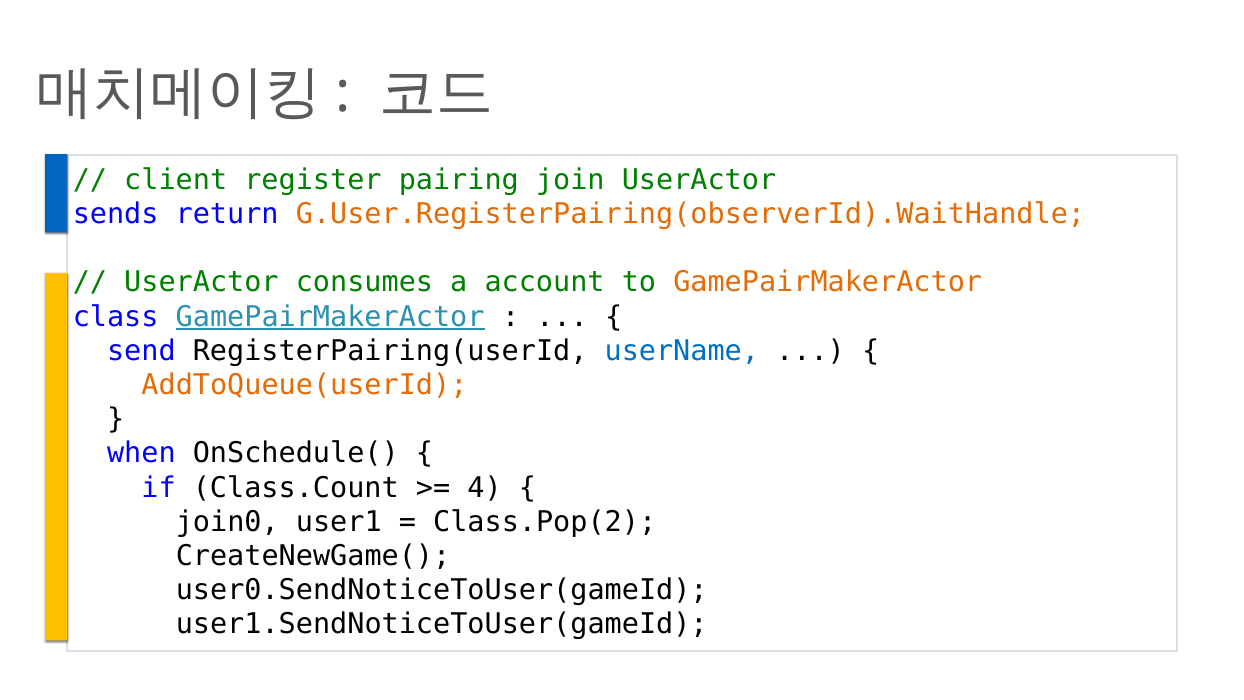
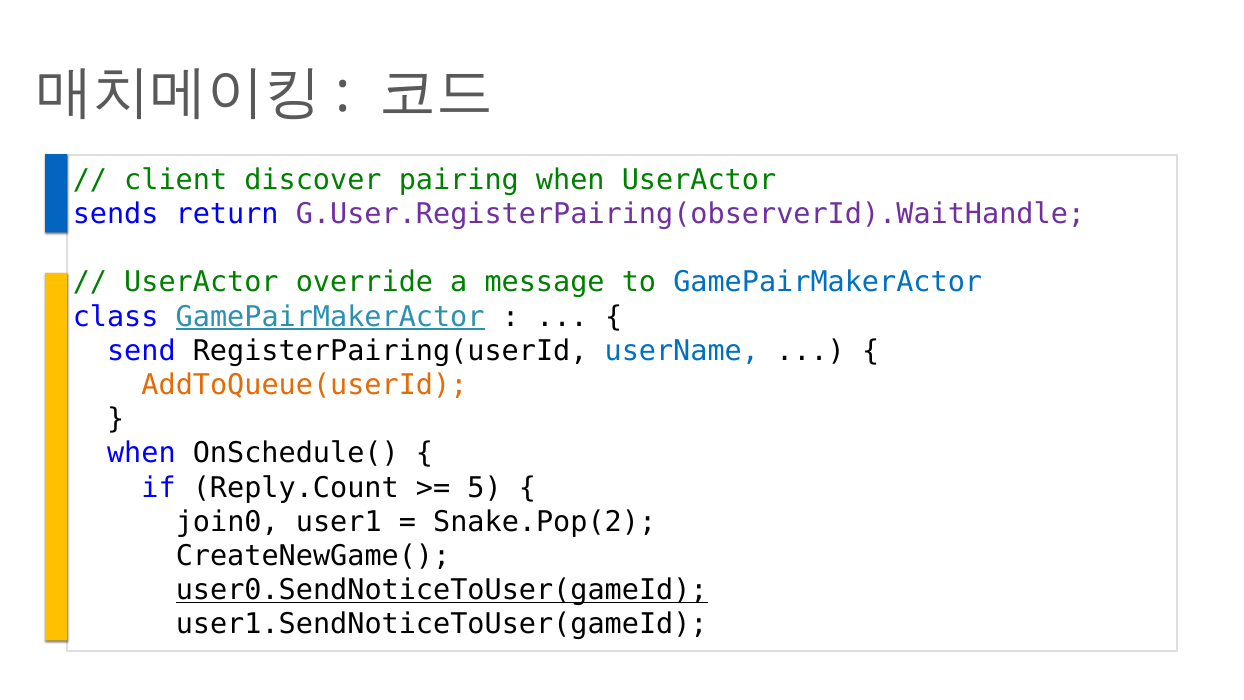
register: register -> discover
pairing join: join -> when
G.User.RegisterPairing(observerId).WaitHandle colour: orange -> purple
consumes: consumes -> override
account: account -> message
GamePairMakerActor at (828, 282) colour: orange -> blue
Class.Count: Class.Count -> Reply.Count
4: 4 -> 5
Class.Pop(2: Class.Pop(2 -> Snake.Pop(2
user0.SendNoticeToUser(gameId underline: none -> present
